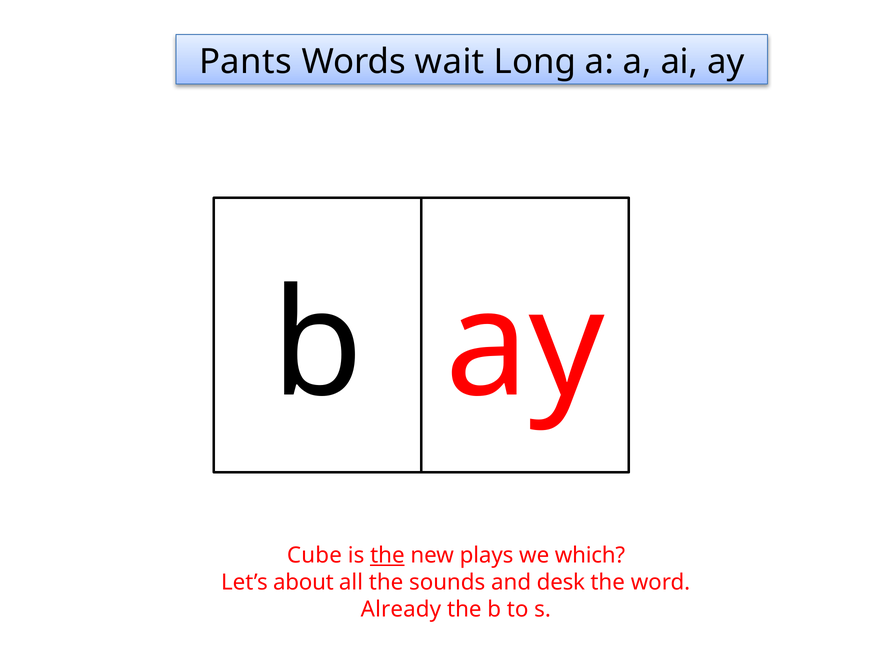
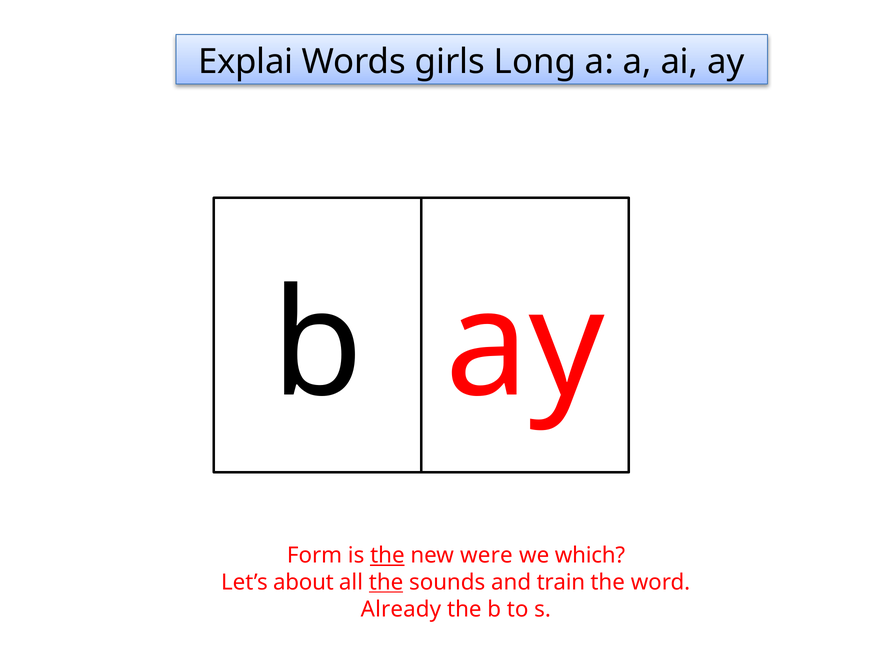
Pants: Pants -> Explai
wait: wait -> girls
Cube: Cube -> Form
plays: plays -> were
the at (386, 583) underline: none -> present
desk: desk -> train
